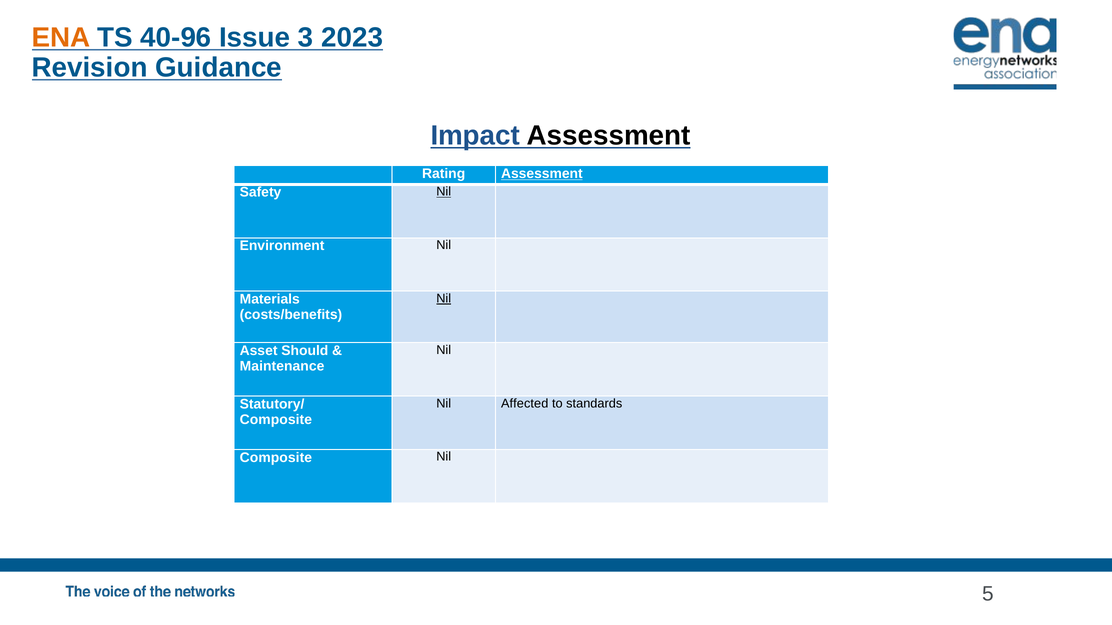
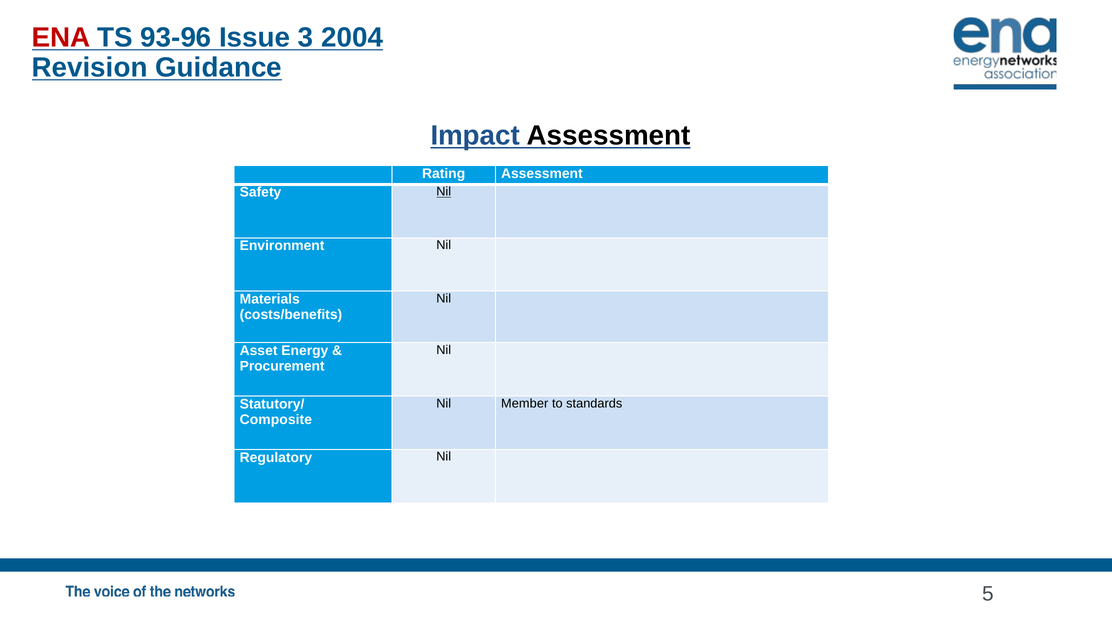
ENA colour: orange -> red
40-96: 40-96 -> 93-96
2023: 2023 -> 2004
Assessment at (542, 174) underline: present -> none
Nil at (444, 299) underline: present -> none
Asset Should: Should -> Energy
Maintenance: Maintenance -> Procurement
Affected: Affected -> Member
Composite at (276, 458): Composite -> Regulatory
